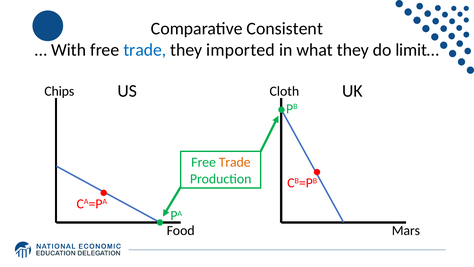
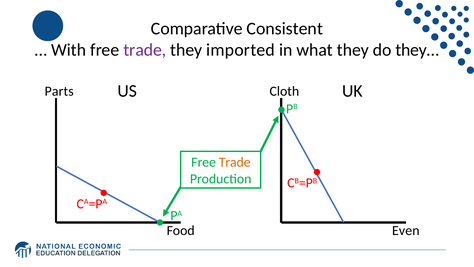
trade at (145, 50) colour: blue -> purple
limit…: limit… -> they…
Chips: Chips -> Parts
Mars: Mars -> Even
